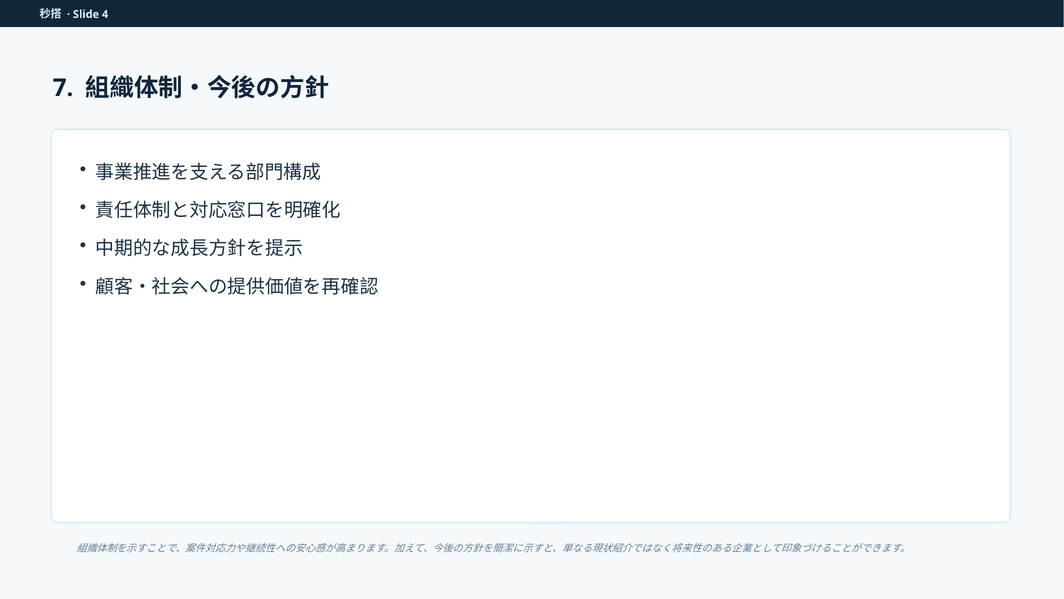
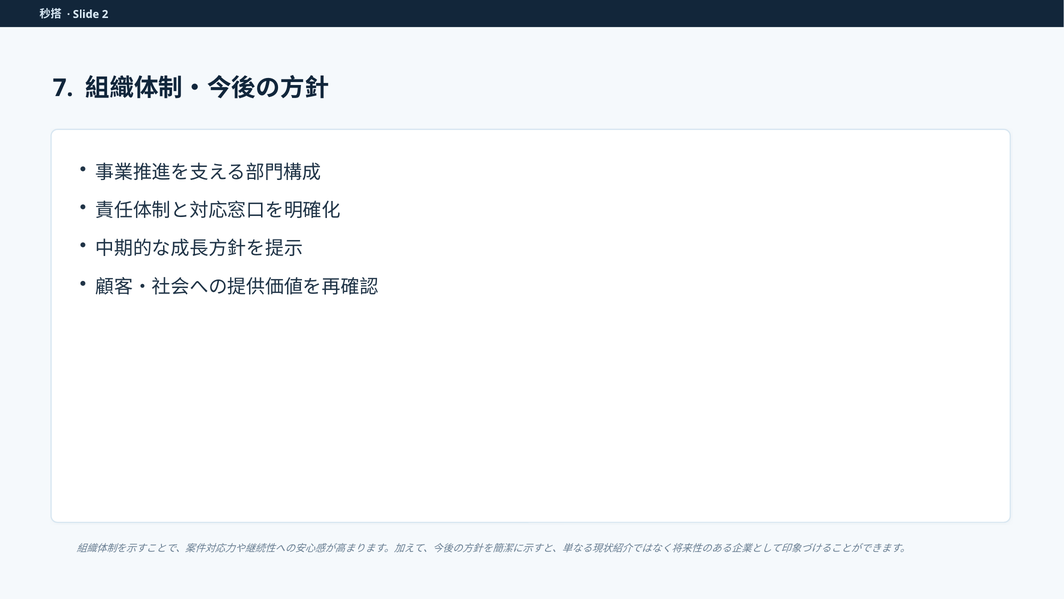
4: 4 -> 2
